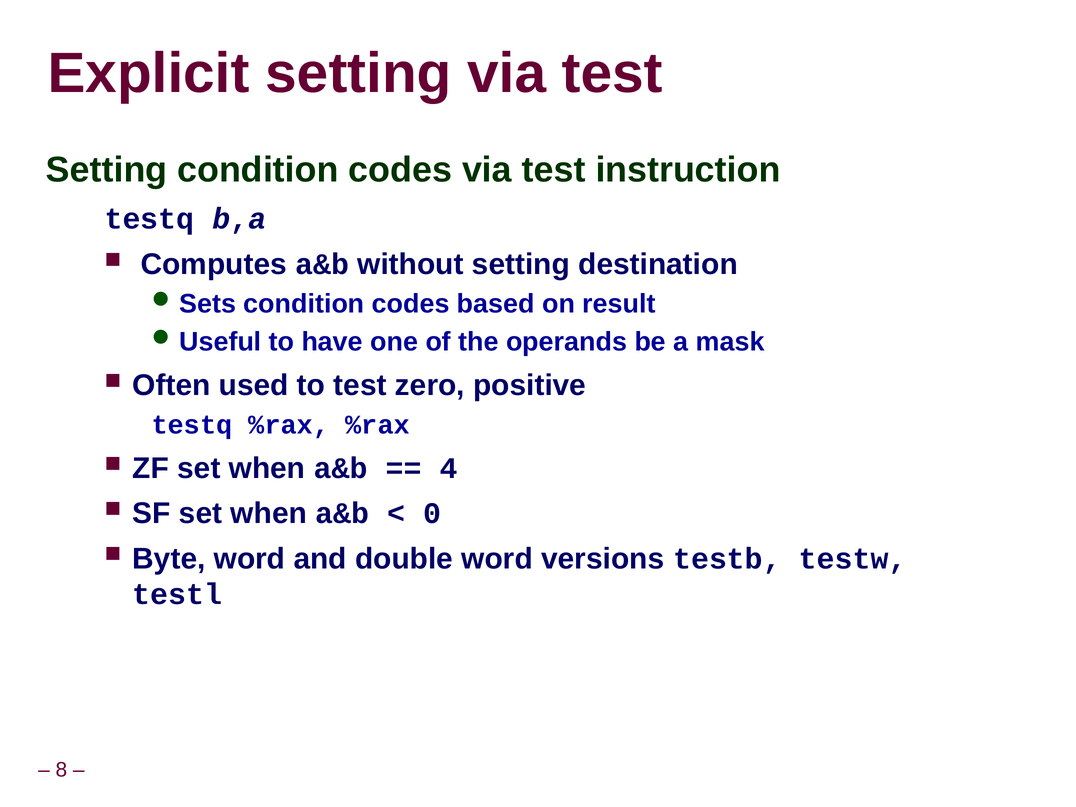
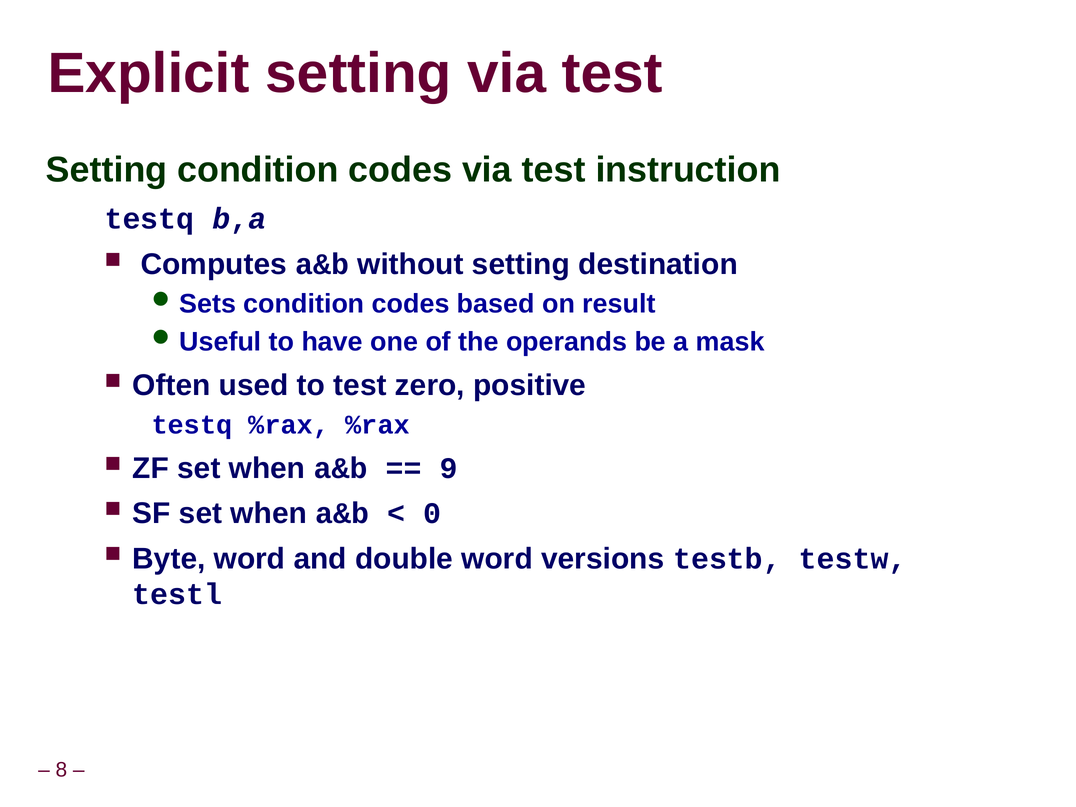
4: 4 -> 9
